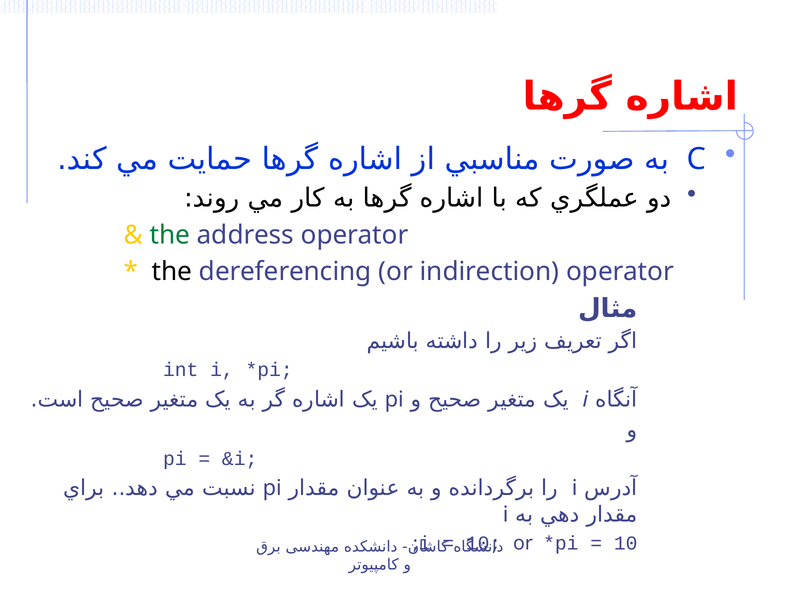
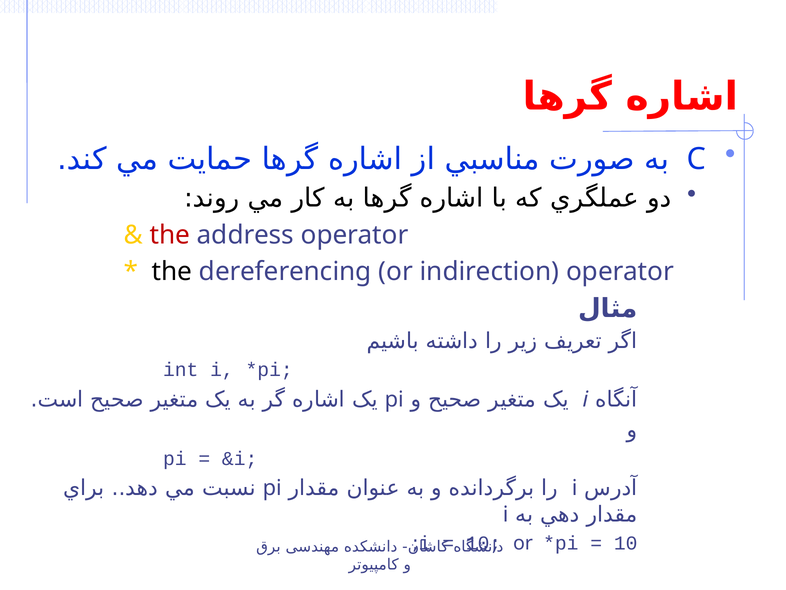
the at (170, 235) colour: green -> red
